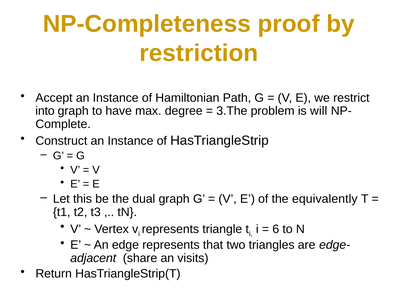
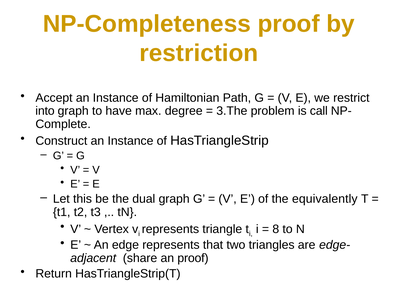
will: will -> call
6: 6 -> 8
an visits: visits -> proof
